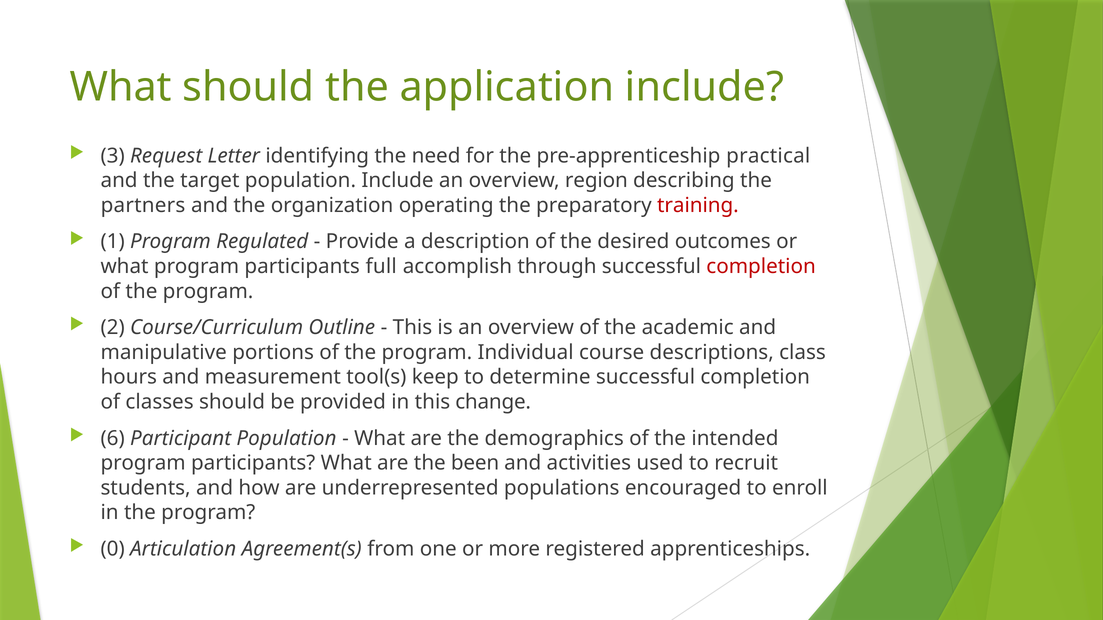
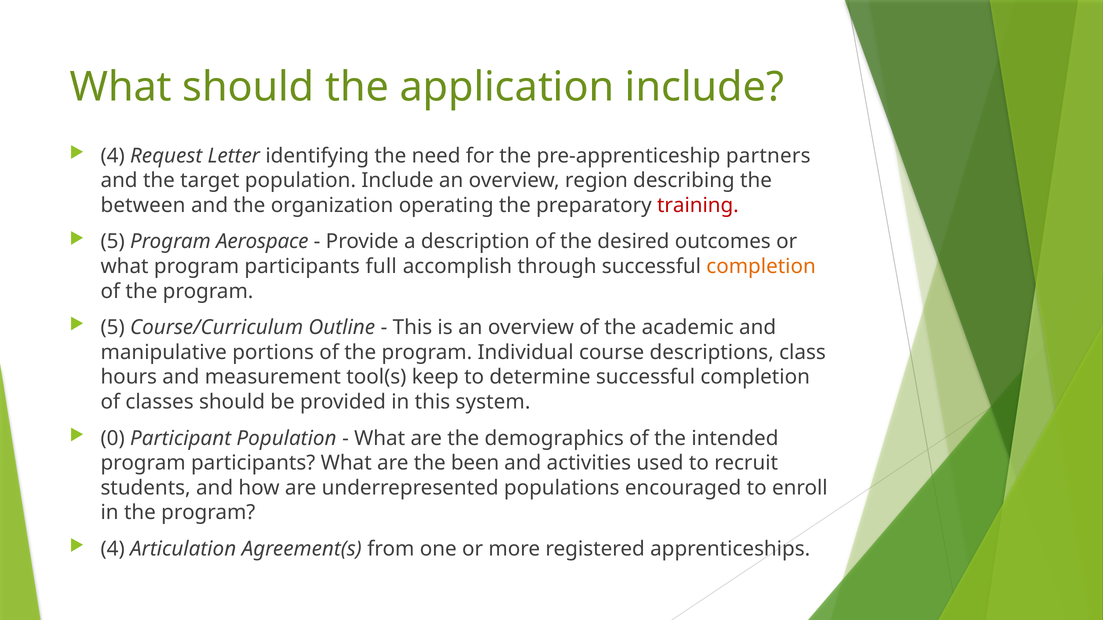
3 at (113, 156): 3 -> 4
practical: practical -> partners
partners: partners -> between
1 at (113, 242): 1 -> 5
Regulated: Regulated -> Aerospace
completion at (761, 267) colour: red -> orange
2 at (113, 328): 2 -> 5
change: change -> system
6: 6 -> 0
0 at (113, 549): 0 -> 4
